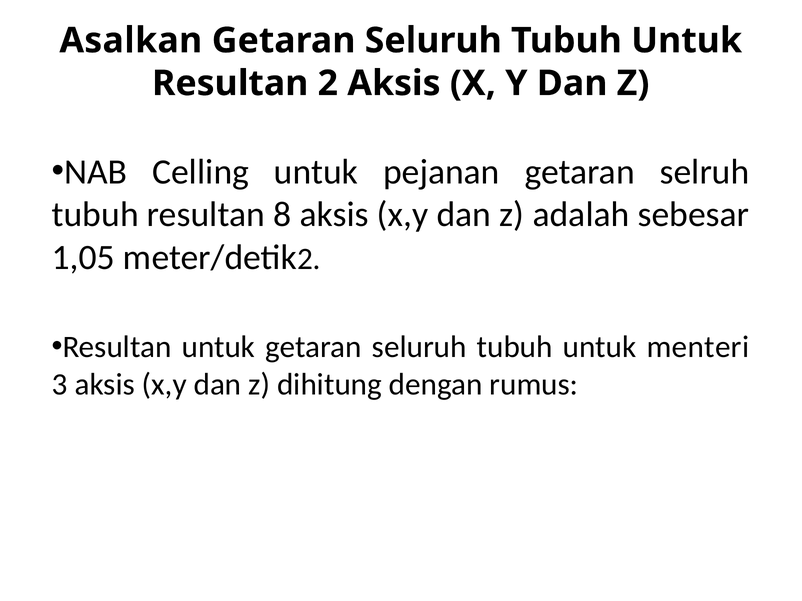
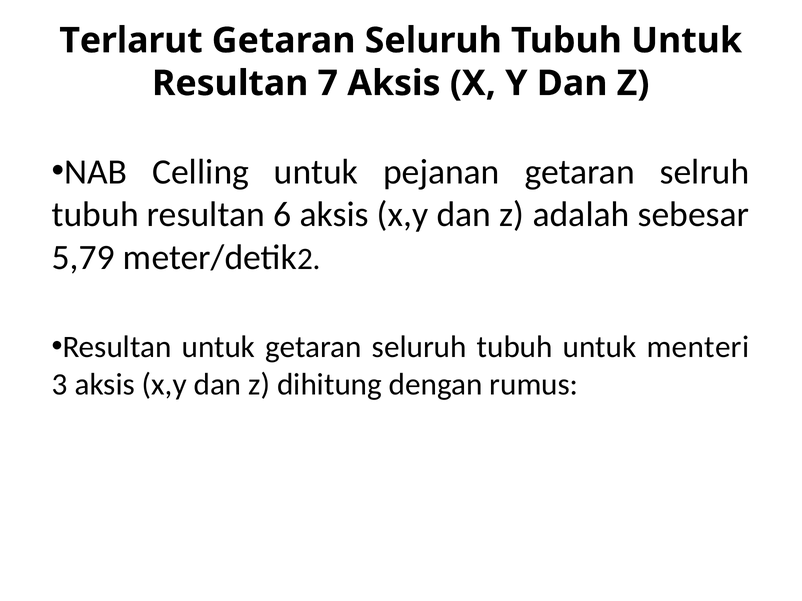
Asalkan: Asalkan -> Terlarut
Resultan 2: 2 -> 7
8: 8 -> 6
1,05: 1,05 -> 5,79
